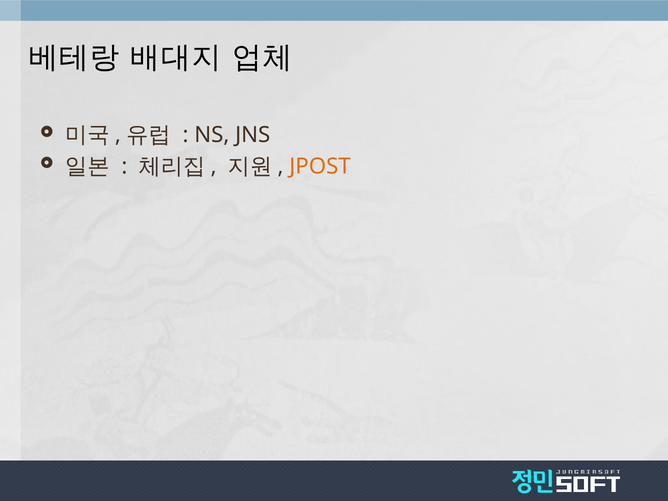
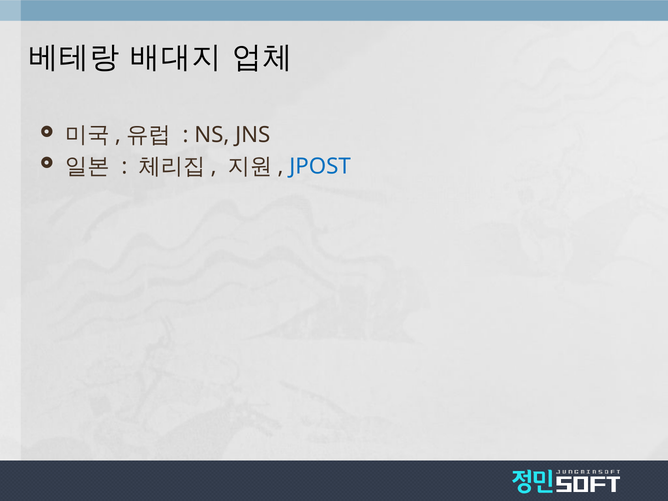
JPOST colour: orange -> blue
